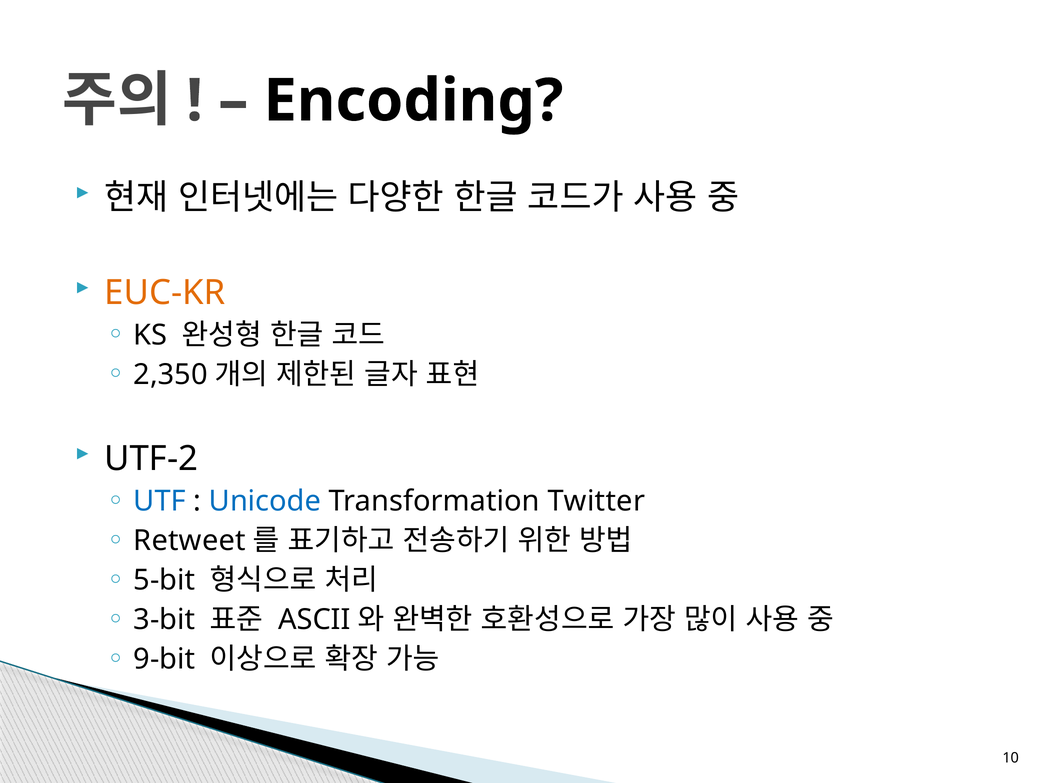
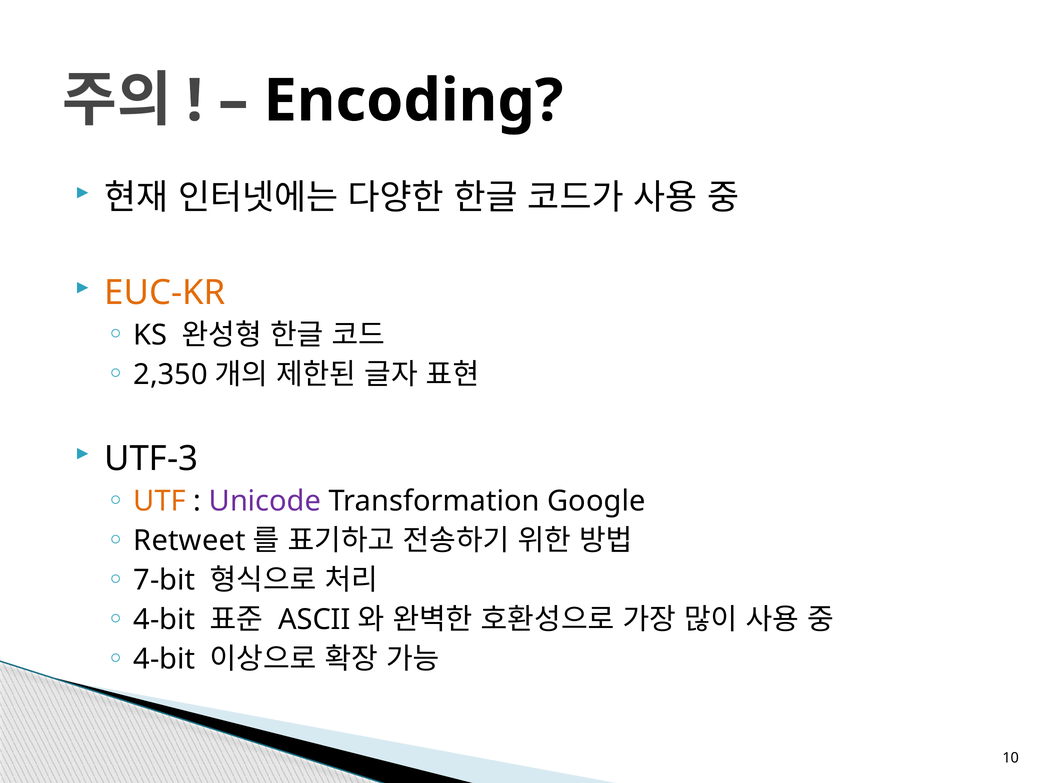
UTF-2: UTF-2 -> UTF-3
UTF colour: blue -> orange
Unicode colour: blue -> purple
Twitter: Twitter -> Google
5-bit: 5-bit -> 7-bit
3-bit at (164, 620): 3-bit -> 4-bit
9-bit at (164, 659): 9-bit -> 4-bit
